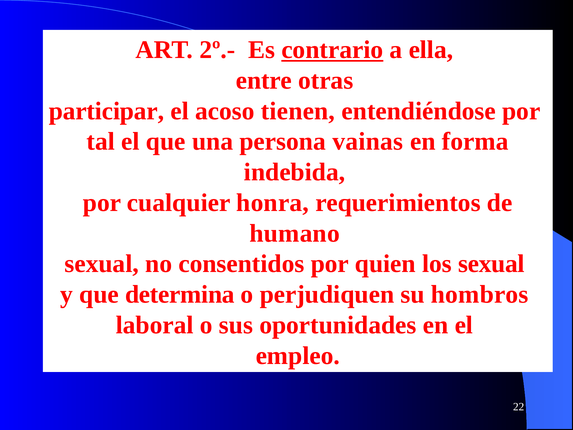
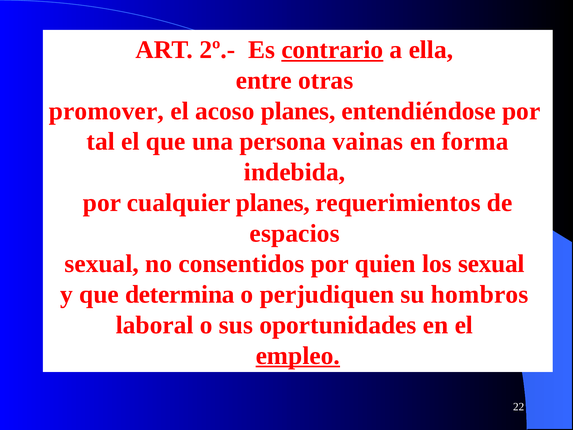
participar: participar -> promover
acoso tienen: tienen -> planes
cualquier honra: honra -> planes
humano: humano -> espacios
empleo underline: none -> present
